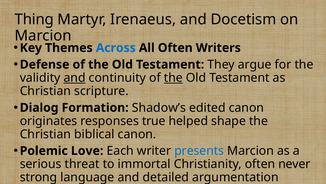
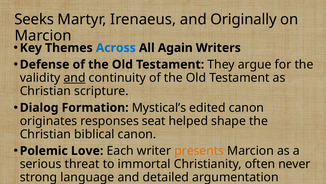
Thing: Thing -> Seeks
Docetism: Docetism -> Originally
All Often: Often -> Again
the at (173, 78) underline: present -> none
Shadow’s: Shadow’s -> Mystical’s
true: true -> seat
presents colour: blue -> orange
